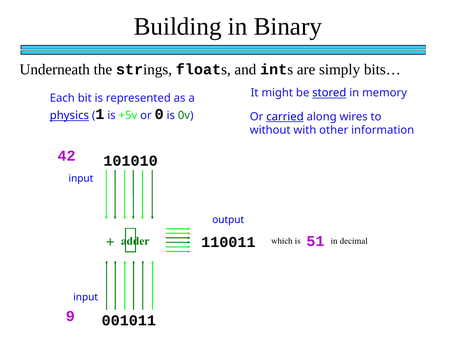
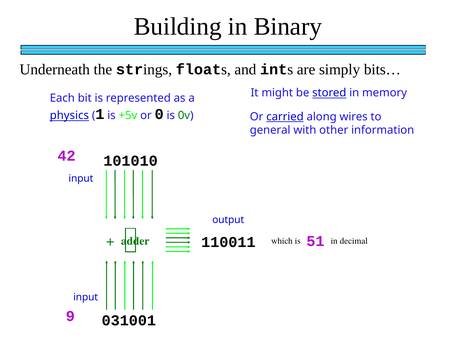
without: without -> general
001011: 001011 -> 031001
